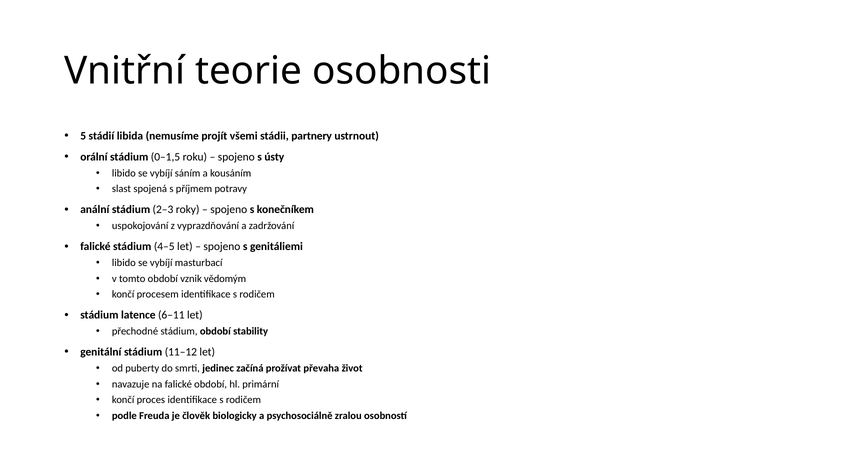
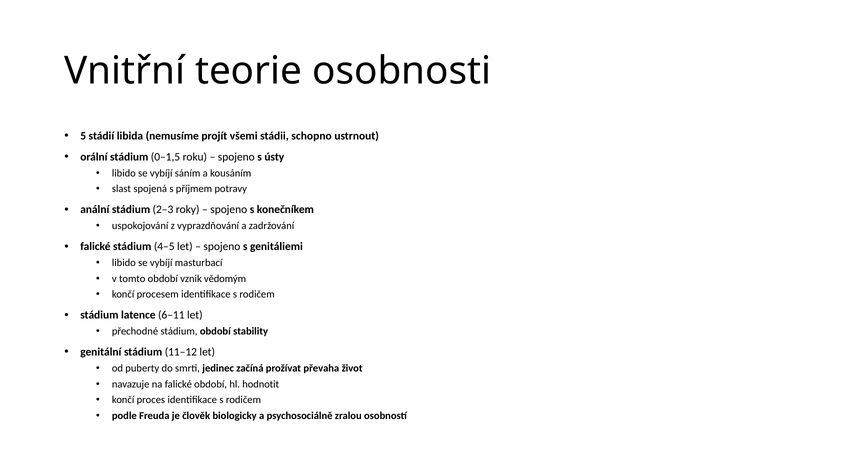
partnery: partnery -> schopno
primární: primární -> hodnotit
